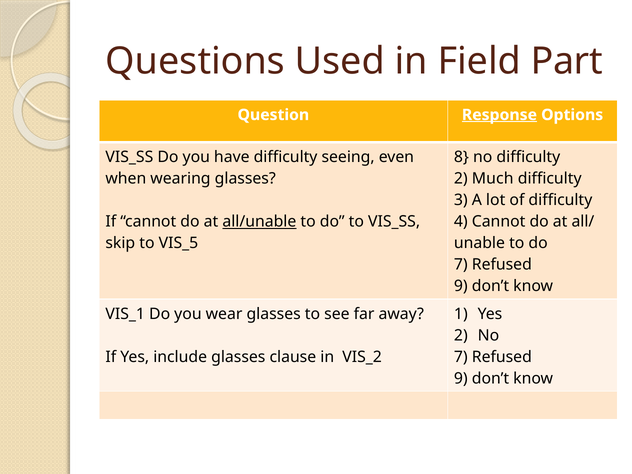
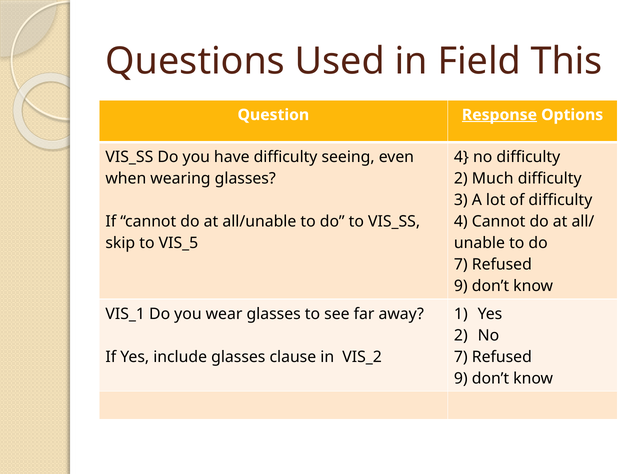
Part: Part -> This
8 at (461, 157): 8 -> 4
all/unable underline: present -> none
